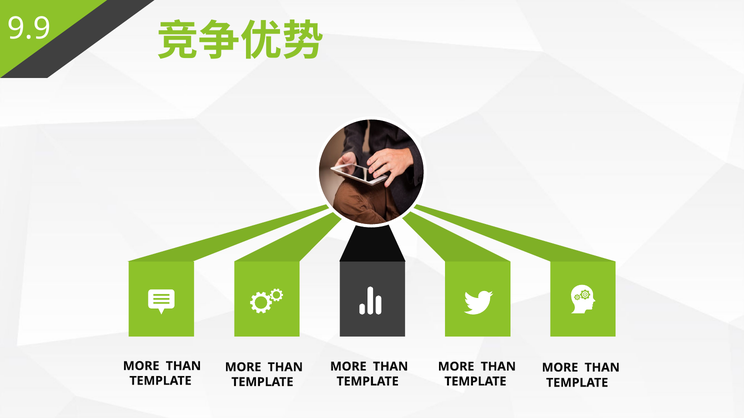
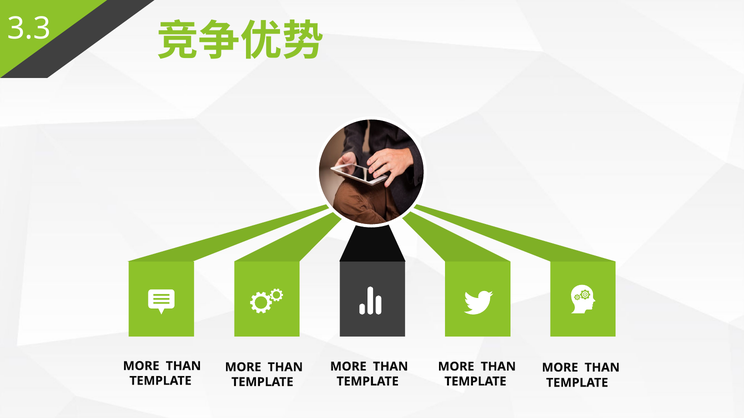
9.9: 9.9 -> 3.3
